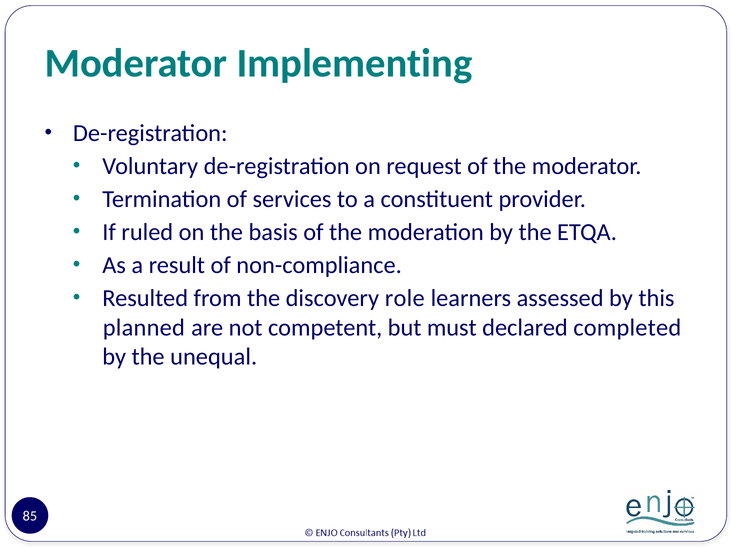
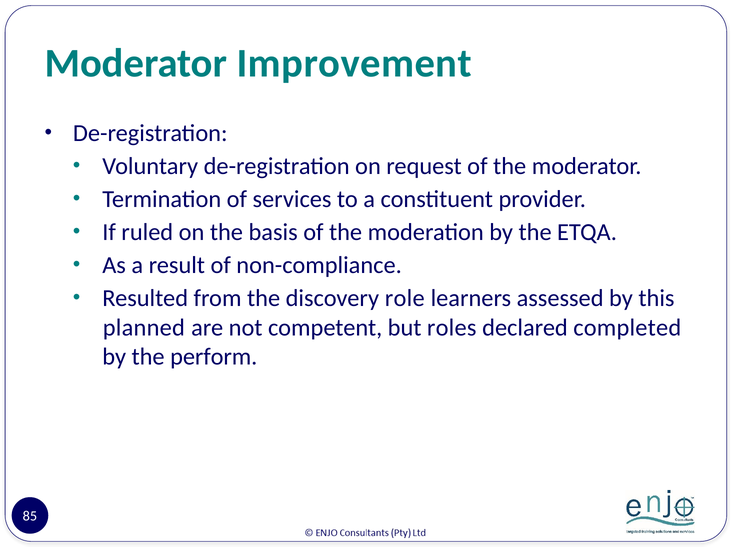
Implementing: Implementing -> Improvement
must: must -> roles
unequal: unequal -> perform
